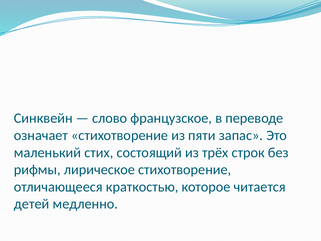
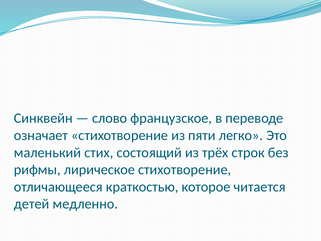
запас: запас -> легко
